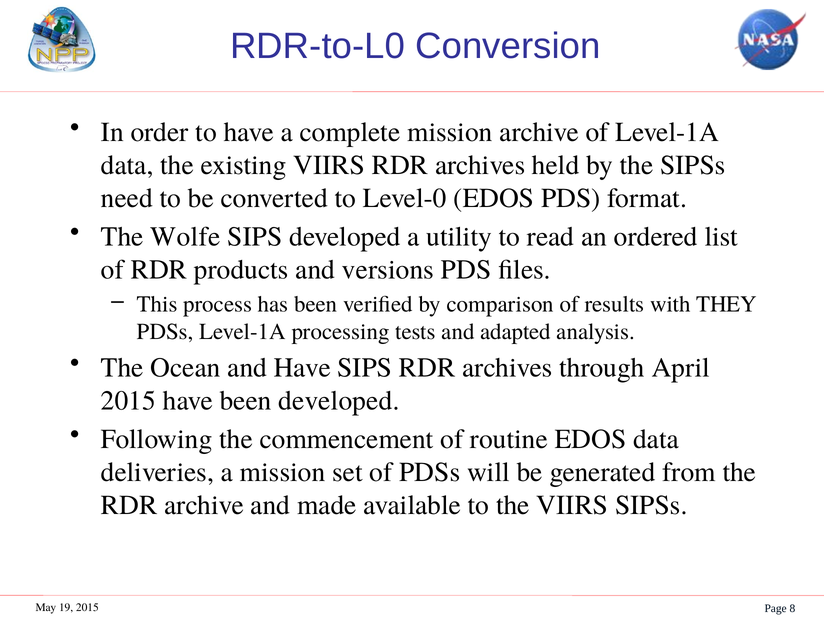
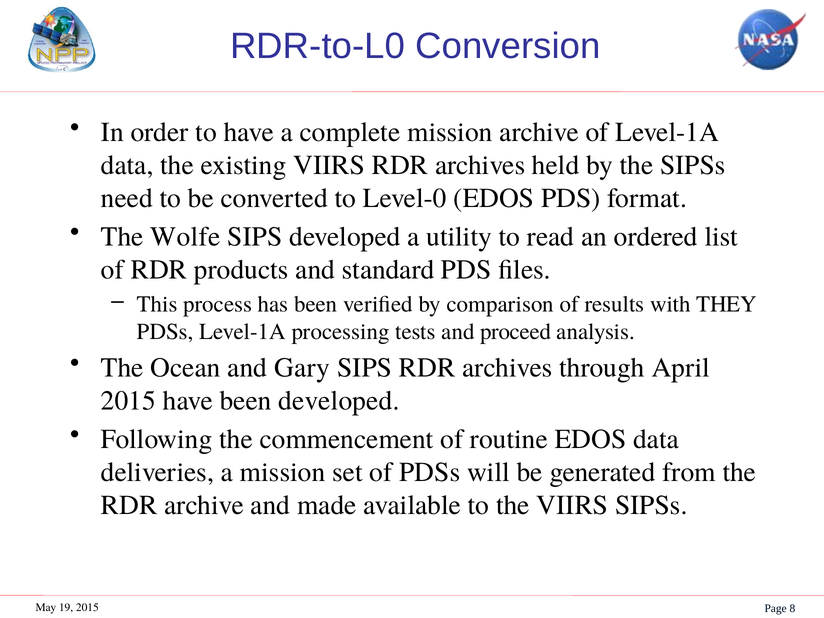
versions: versions -> standard
adapted: adapted -> proceed
and Have: Have -> Gary
